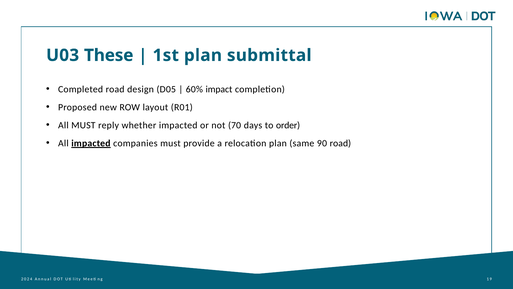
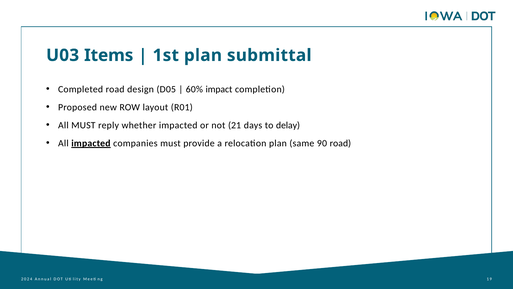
These: These -> Items
70: 70 -> 21
order: order -> delay
